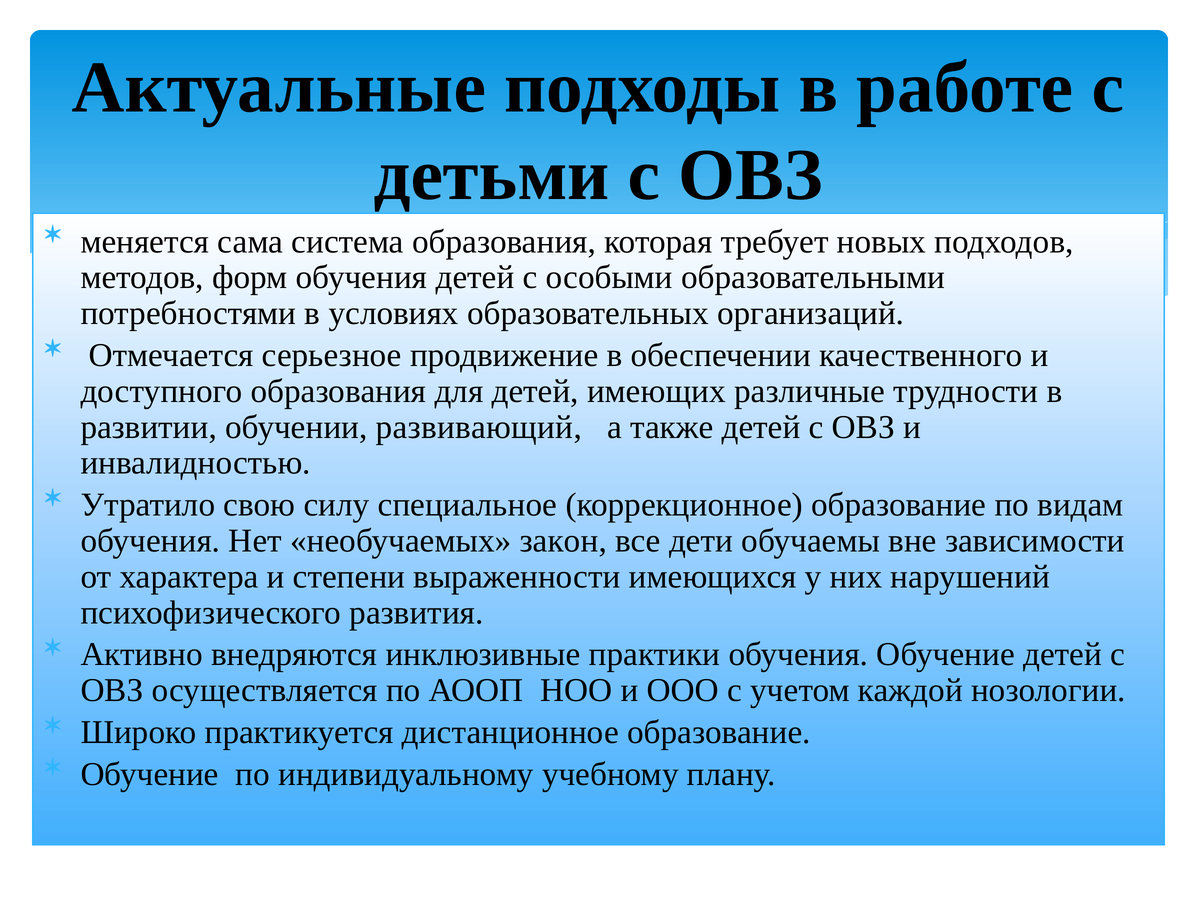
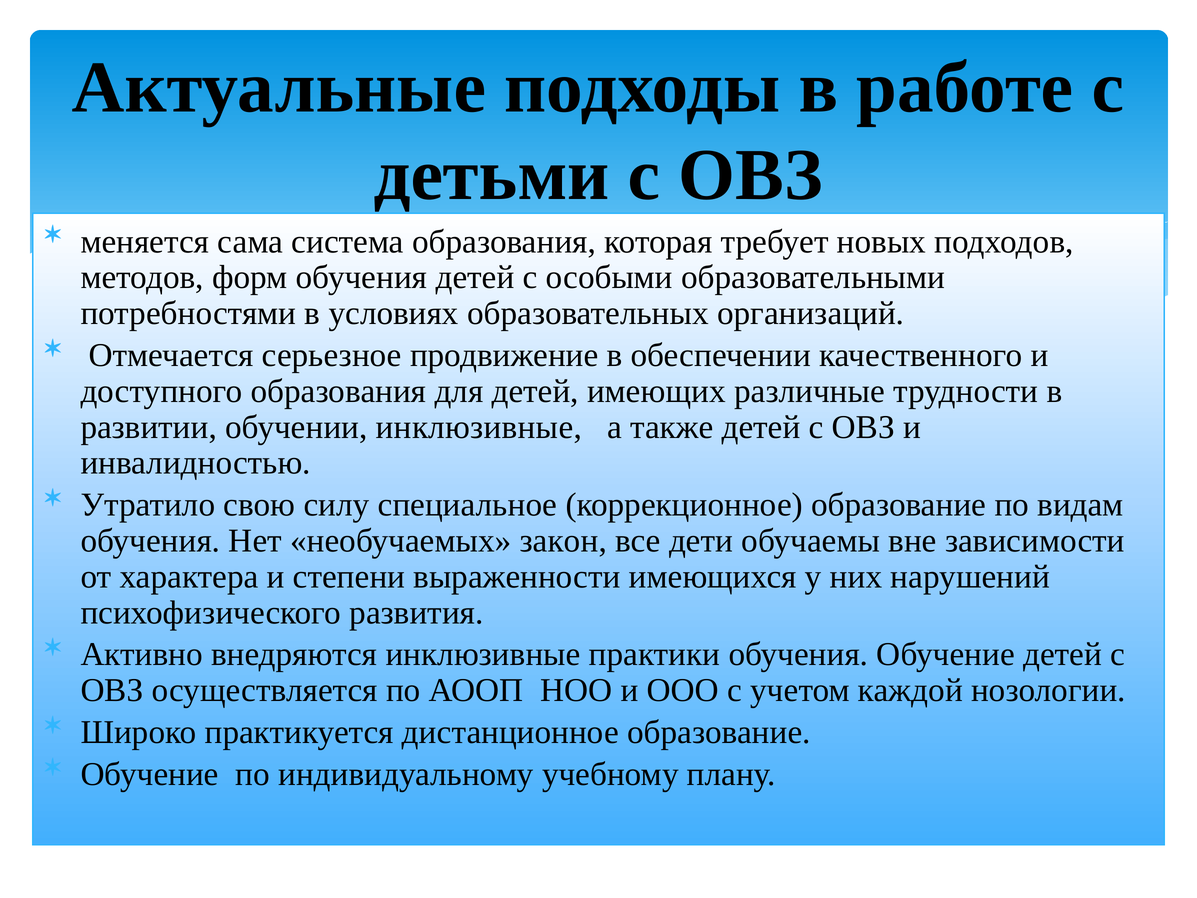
обучении развивающий: развивающий -> инклюзивные
